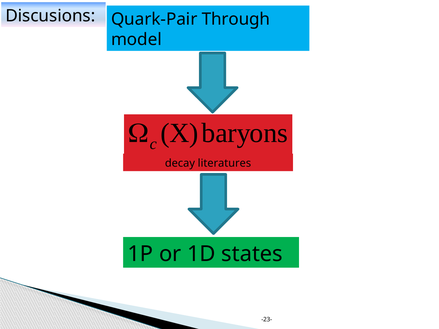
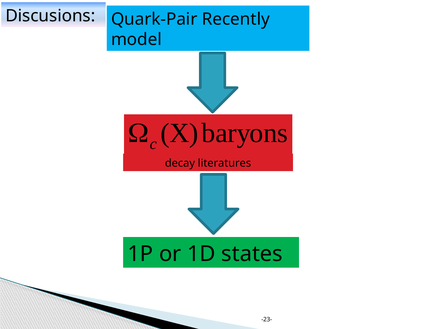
Through: Through -> Recently
